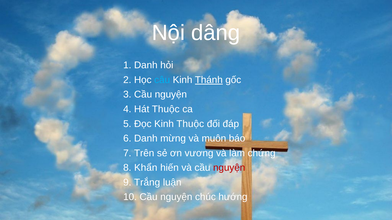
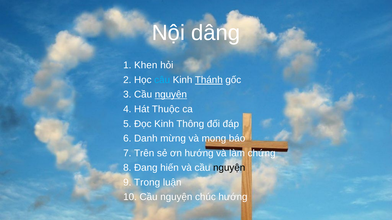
1 Danh: Danh -> Khen
nguyện at (171, 95) underline: none -> present
Kinh Thuộc: Thuộc -> Thông
muôn: muôn -> mong
ơn vương: vương -> hướng
Khẩn: Khẩn -> Đang
nguyện at (229, 168) colour: red -> black
Trắng: Trắng -> Trong
